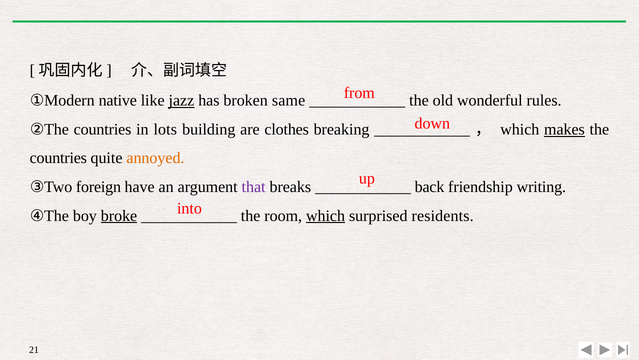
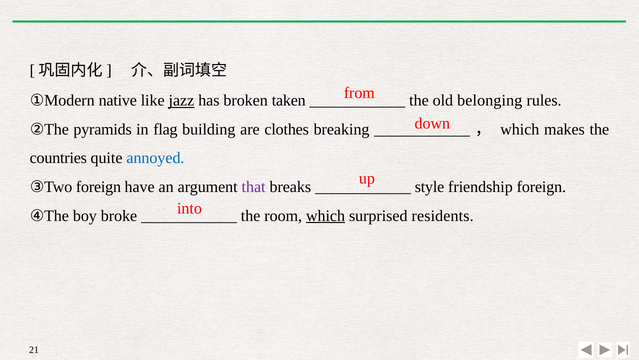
same: same -> taken
wonderful: wonderful -> belonging
②The countries: countries -> pyramids
lots: lots -> flag
makes underline: present -> none
annoyed colour: orange -> blue
back: back -> style
friendship writing: writing -> foreign
broke underline: present -> none
